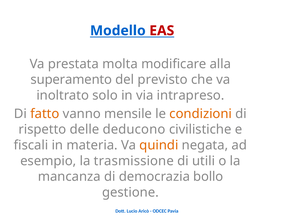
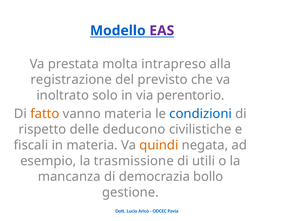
EAS colour: red -> purple
modificare: modificare -> intrapreso
superamento: superamento -> registrazione
intrapreso: intrapreso -> perentorio
vanno mensile: mensile -> materia
condizioni colour: orange -> blue
